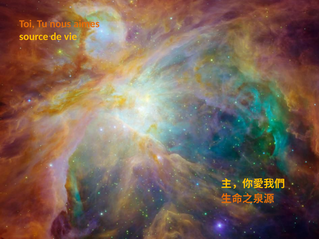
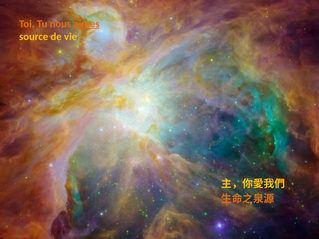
aimes underline: none -> present
